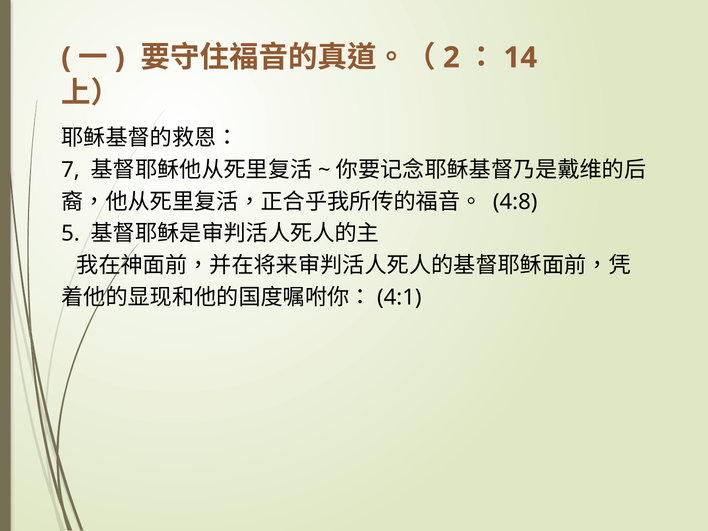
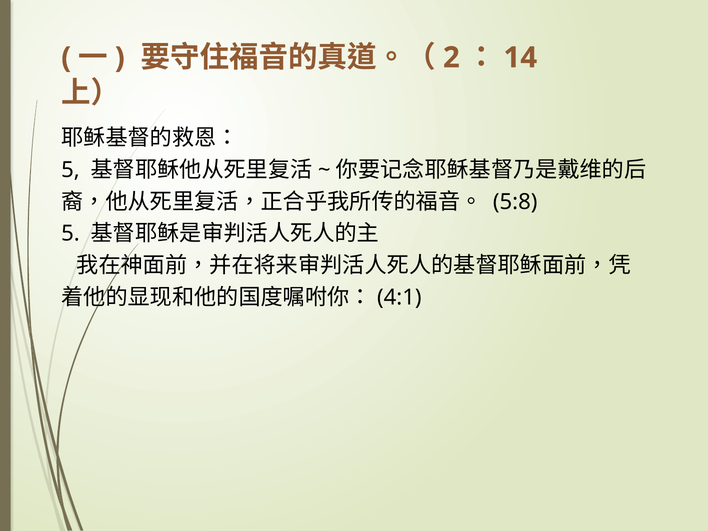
7 at (70, 170): 7 -> 5
4:8: 4:8 -> 5:8
